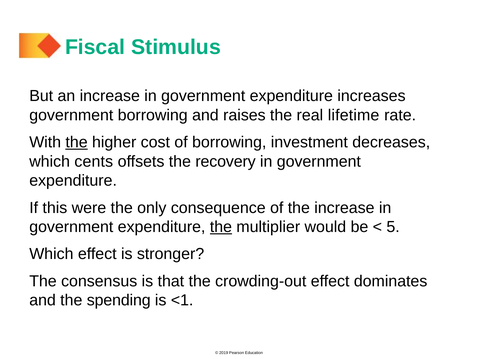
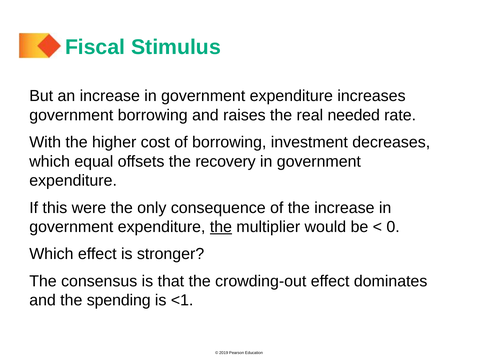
lifetime: lifetime -> needed
the at (77, 142) underline: present -> none
cents: cents -> equal
5: 5 -> 0
